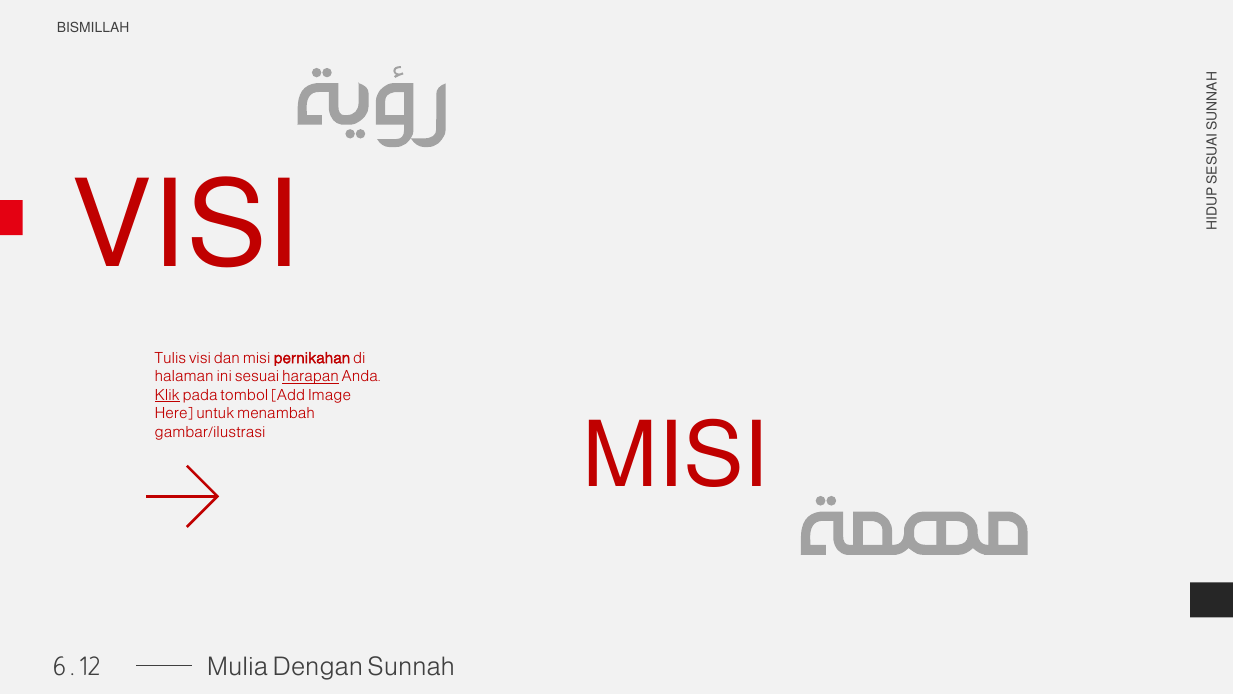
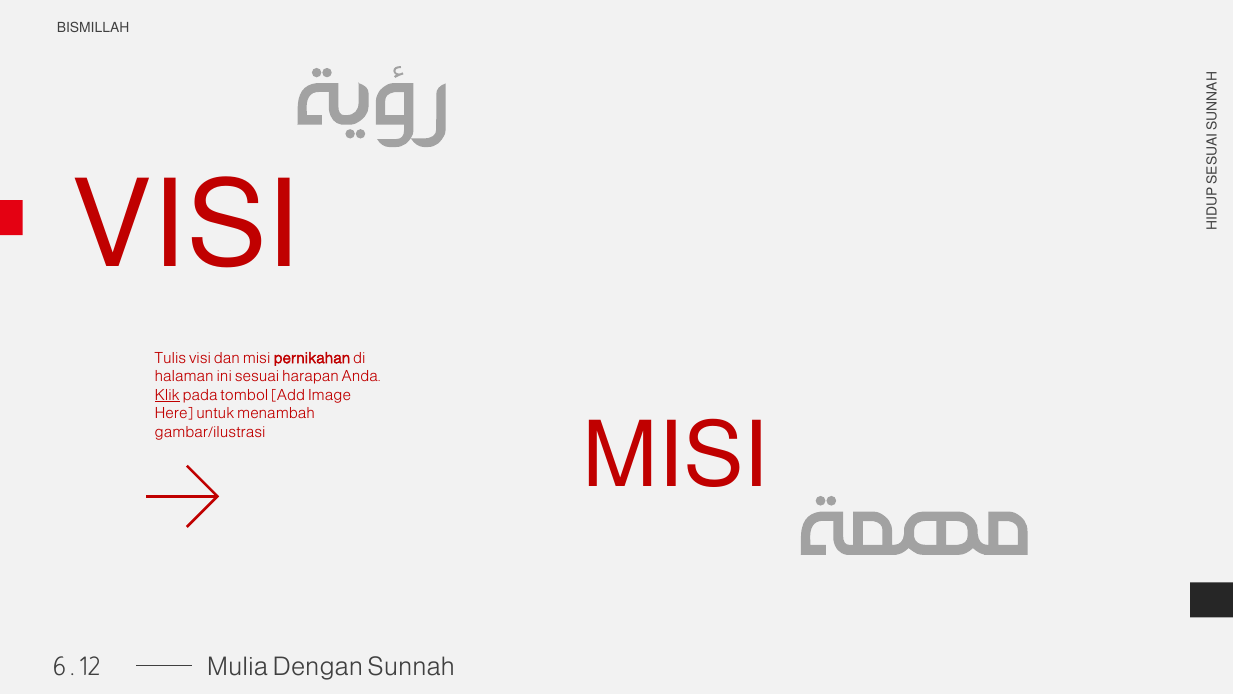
harapan underline: present -> none
